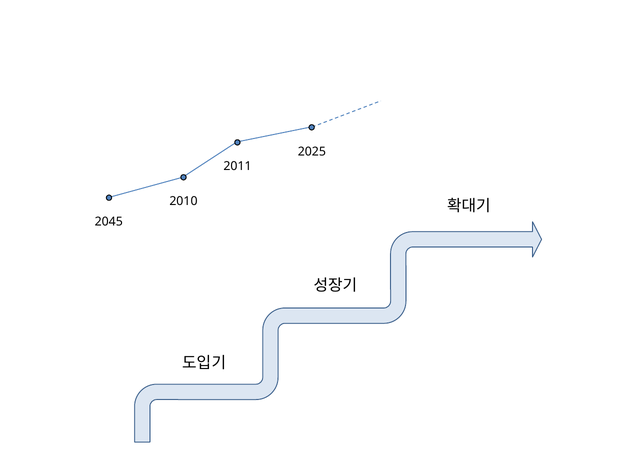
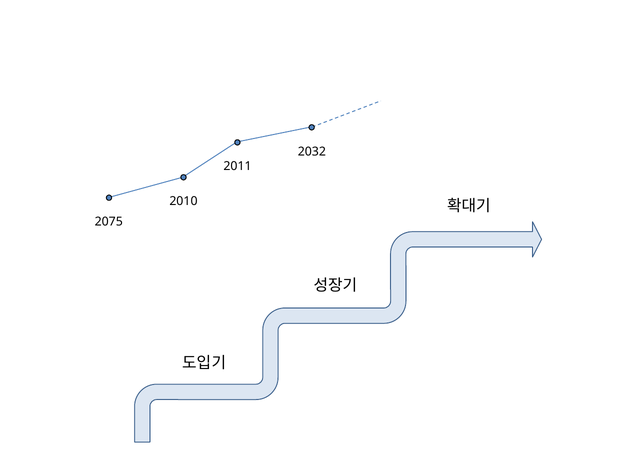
2025: 2025 -> 2032
2045: 2045 -> 2075
